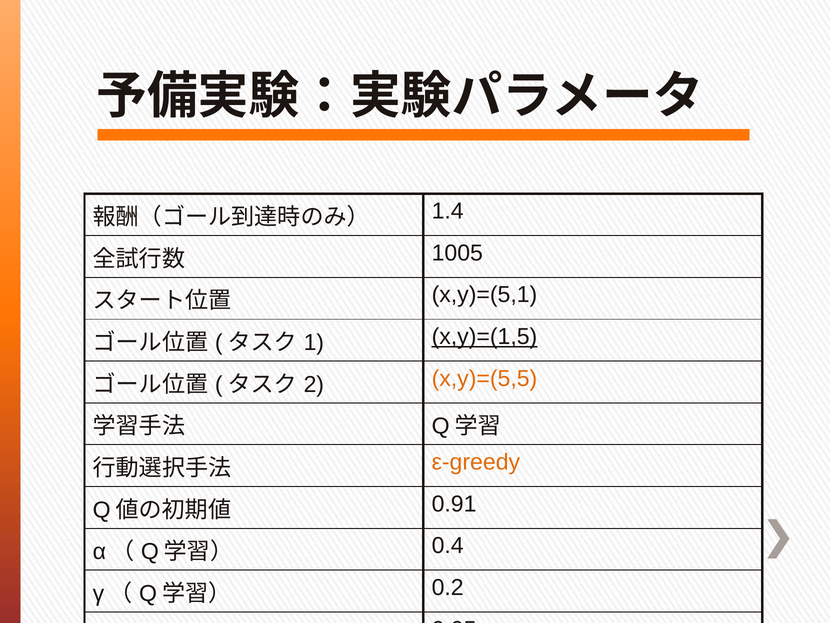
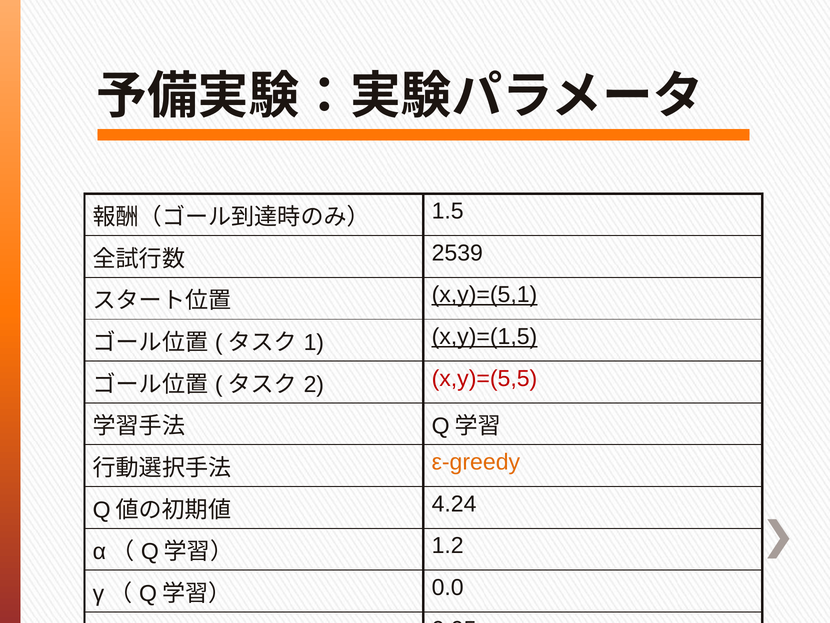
1.4: 1.4 -> 1.5
1005: 1005 -> 2539
x,y)=(5,1 underline: none -> present
x,y)=(5,5 colour: orange -> red
0.91: 0.91 -> 4.24
0.4: 0.4 -> 1.2
0.2: 0.2 -> 0.0
